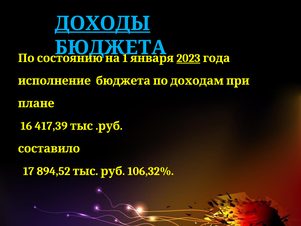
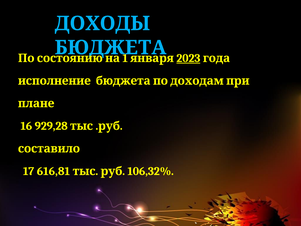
ДОХОДЫ underline: present -> none
417,39: 417,39 -> 929,28
894,52: 894,52 -> 616,81
